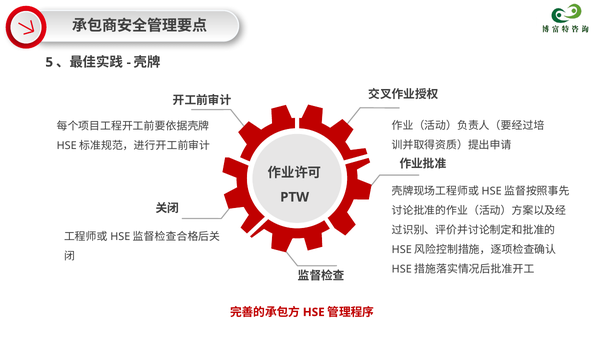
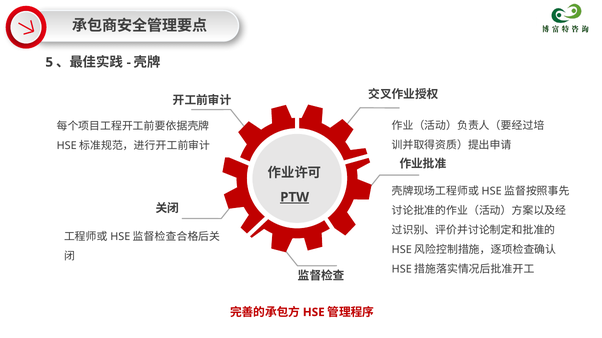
PTW underline: none -> present
